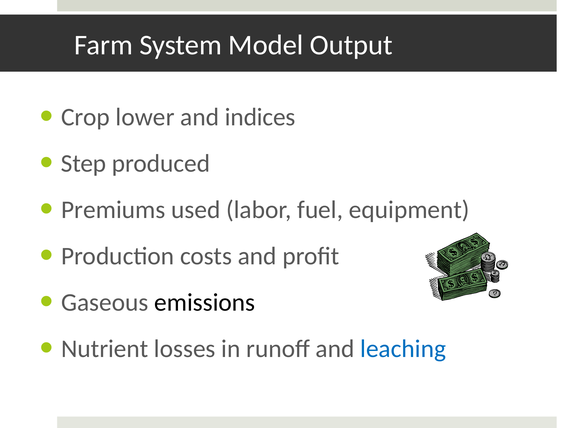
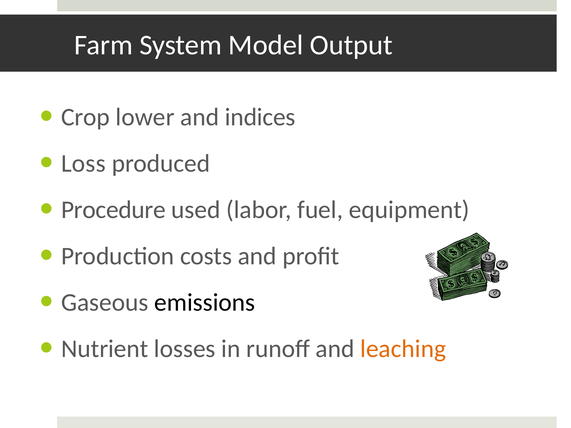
Step: Step -> Loss
Premiums: Premiums -> Procedure
leaching colour: blue -> orange
